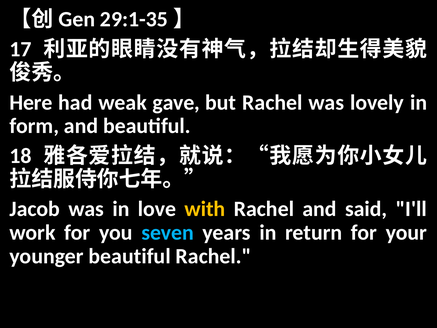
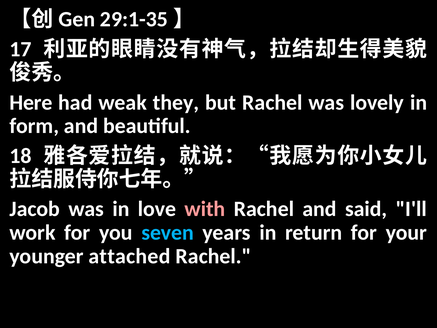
gave: gave -> they
with colour: yellow -> pink
younger beautiful: beautiful -> attached
